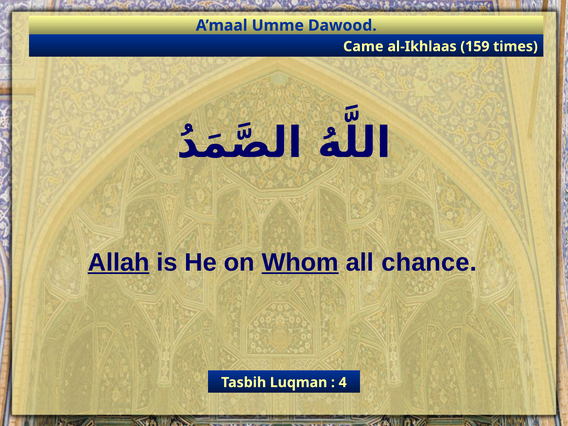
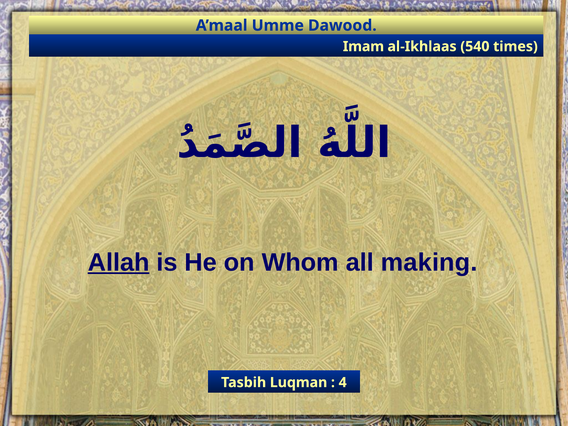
Came: Came -> Imam
159: 159 -> 540
Whom underline: present -> none
chance: chance -> making
